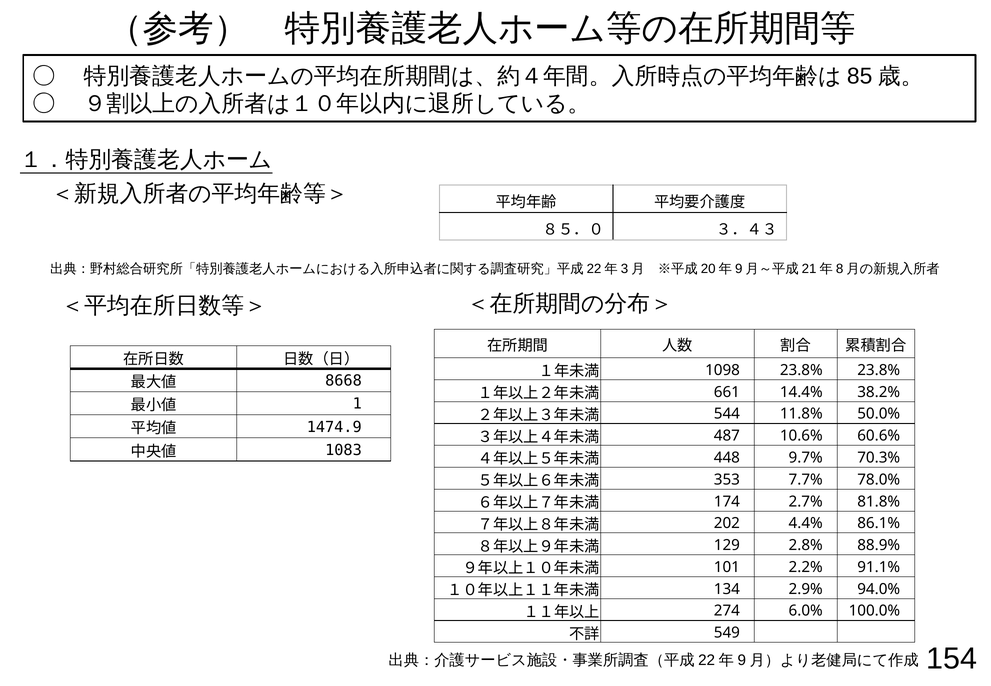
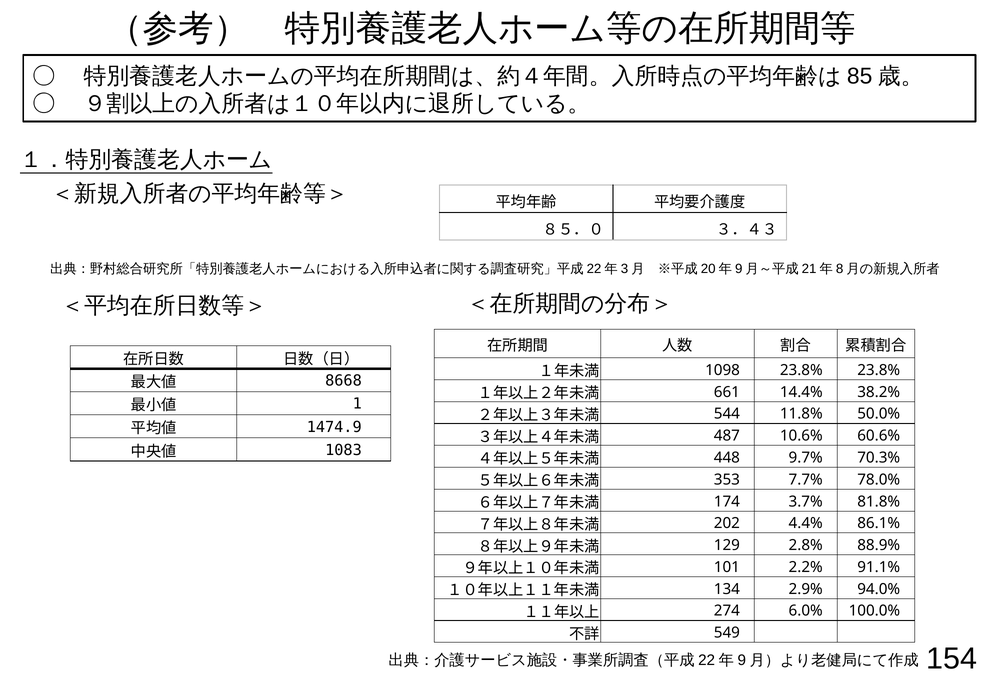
2.7%: 2.7% -> 3.7%
